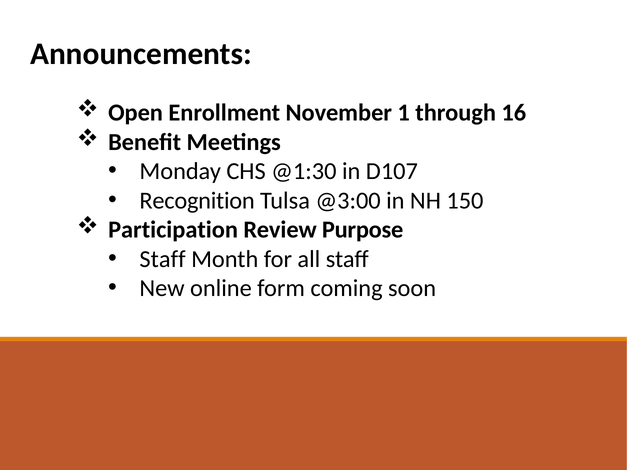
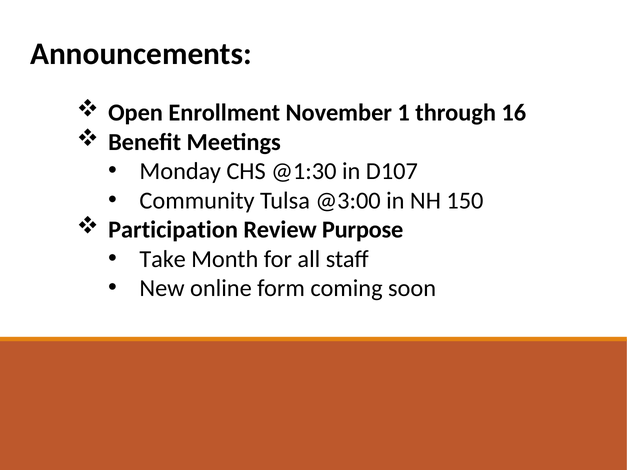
Recognition: Recognition -> Community
Staff at (163, 259): Staff -> Take
